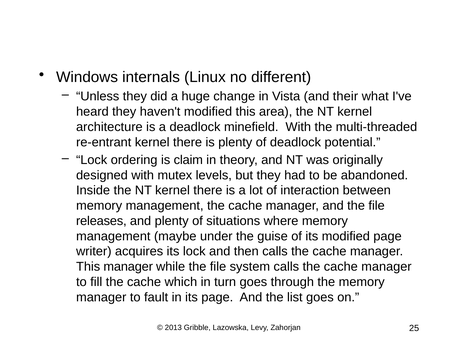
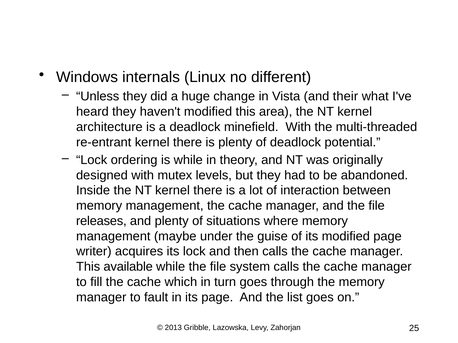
is claim: claim -> while
This manager: manager -> available
